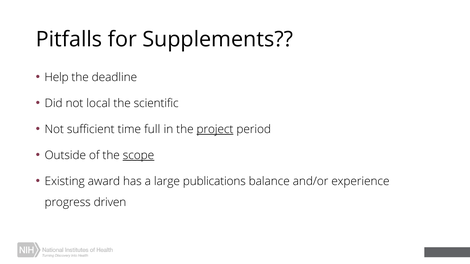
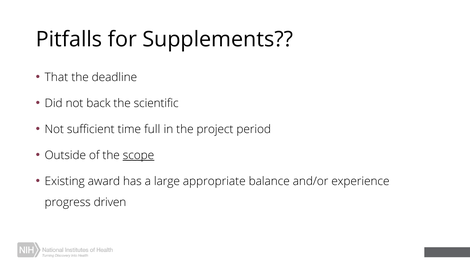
Help: Help -> That
local: local -> back
project underline: present -> none
publications: publications -> appropriate
